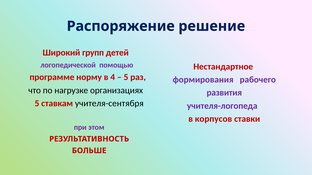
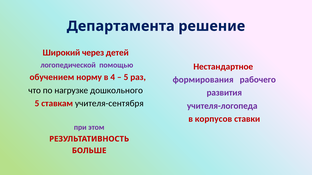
Распоряжение: Распоряжение -> Департамента
групп: групп -> через
программе: программе -> обучением
организациях: организациях -> дошкольного
